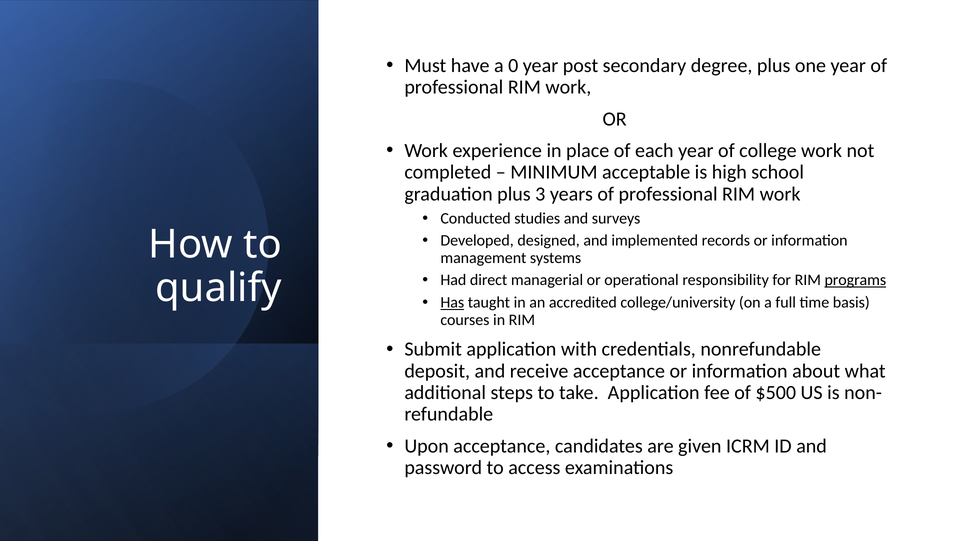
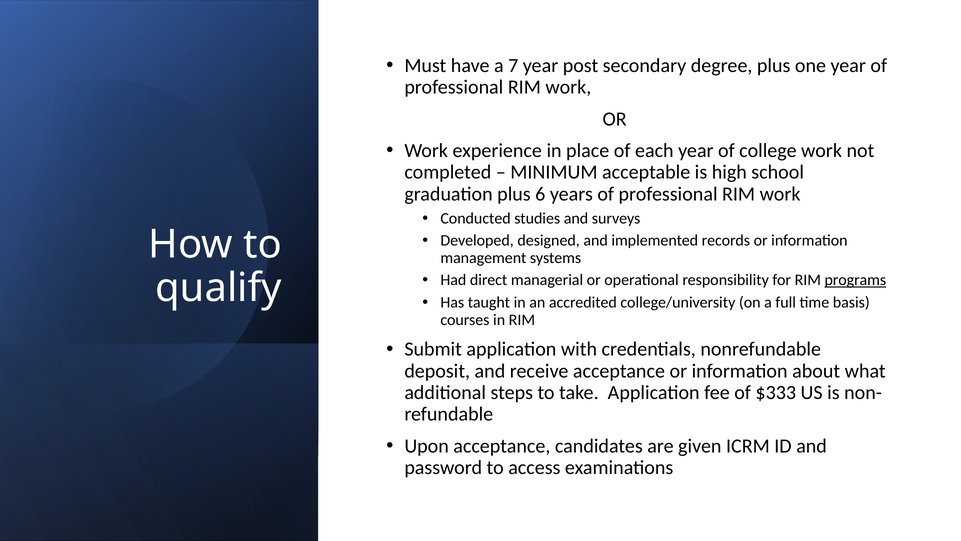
0: 0 -> 7
3: 3 -> 6
Has underline: present -> none
$500: $500 -> $333
